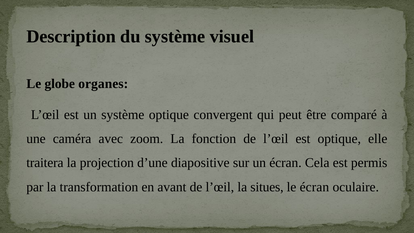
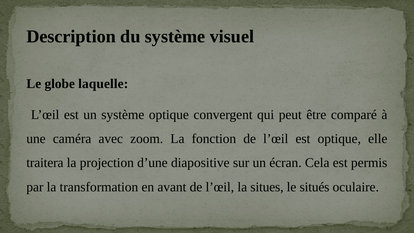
organes: organes -> laquelle
le écran: écran -> situés
